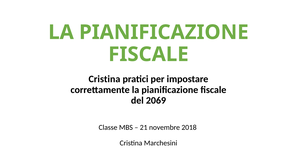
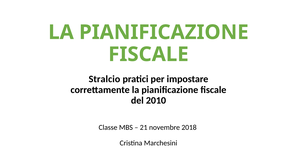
Cristina at (104, 79): Cristina -> Stralcio
2069: 2069 -> 2010
